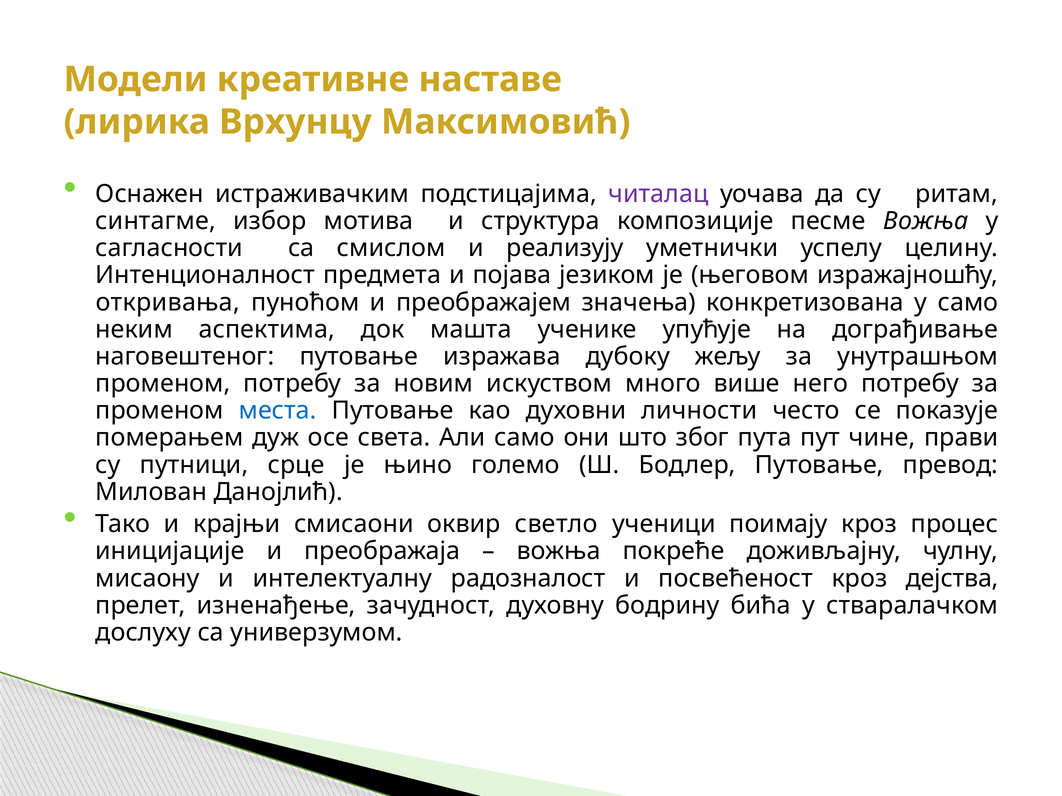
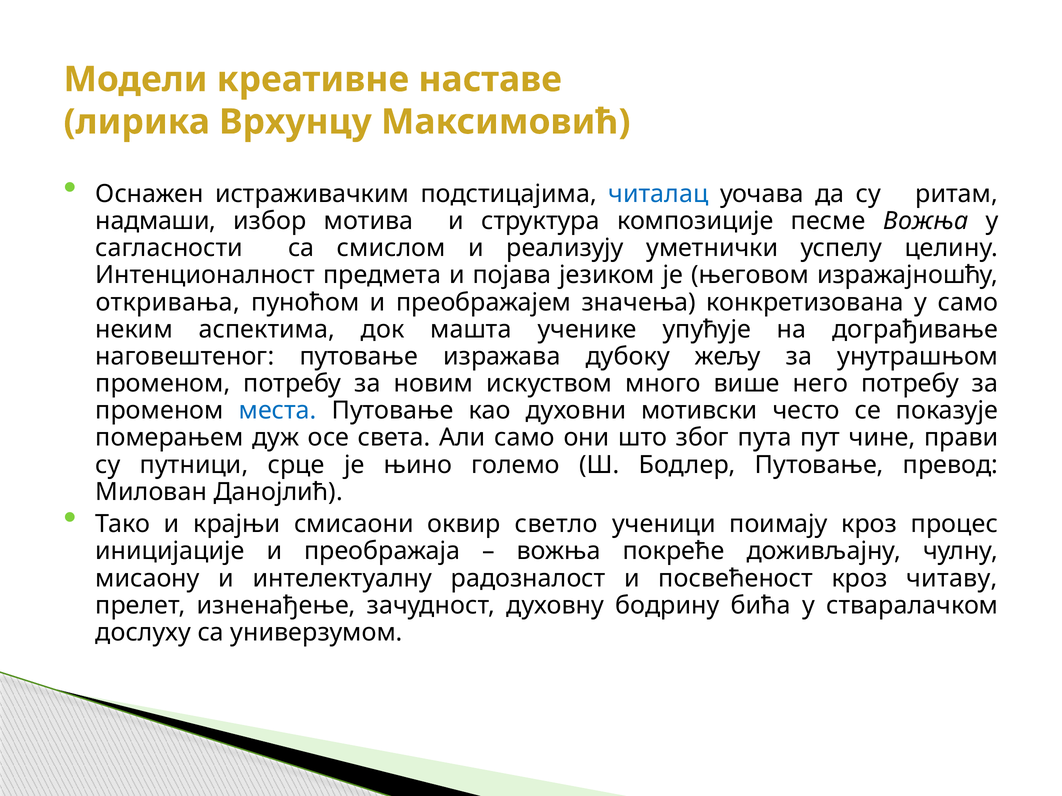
читалац colour: purple -> blue
синтагме: синтагме -> надмаши
личности: личности -> мотивски
дејства: дејства -> читаву
